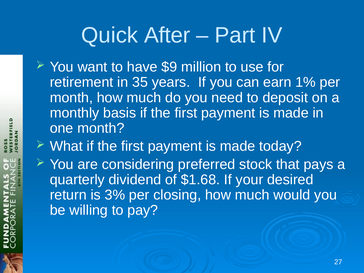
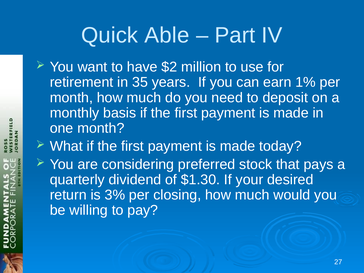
After: After -> Able
$9: $9 -> $2
$1.68: $1.68 -> $1.30
